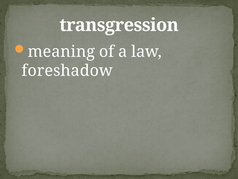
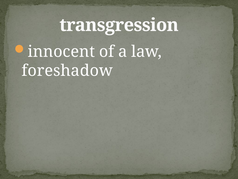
meaning: meaning -> innocent
